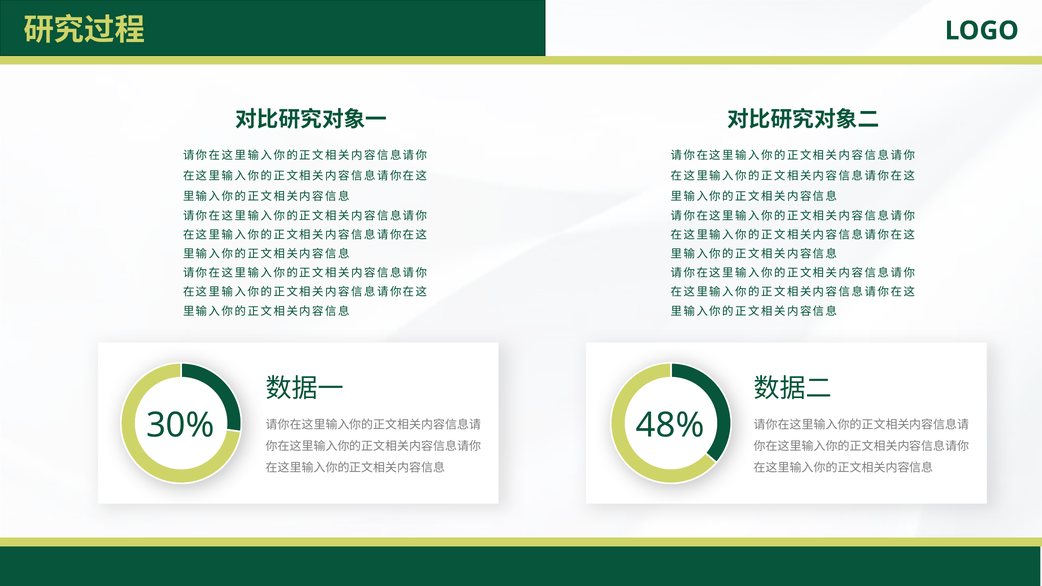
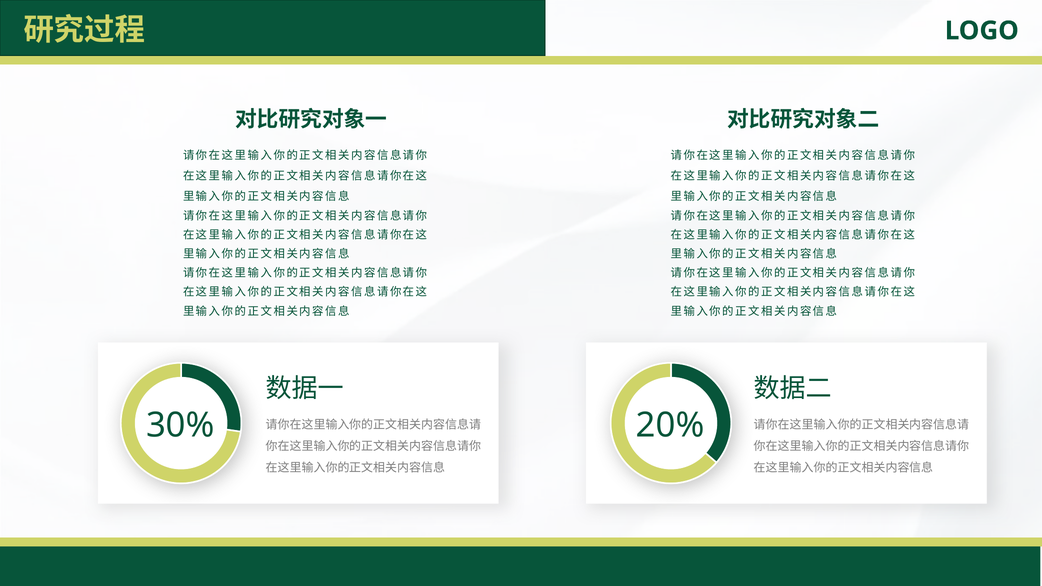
48%: 48% -> 20%
